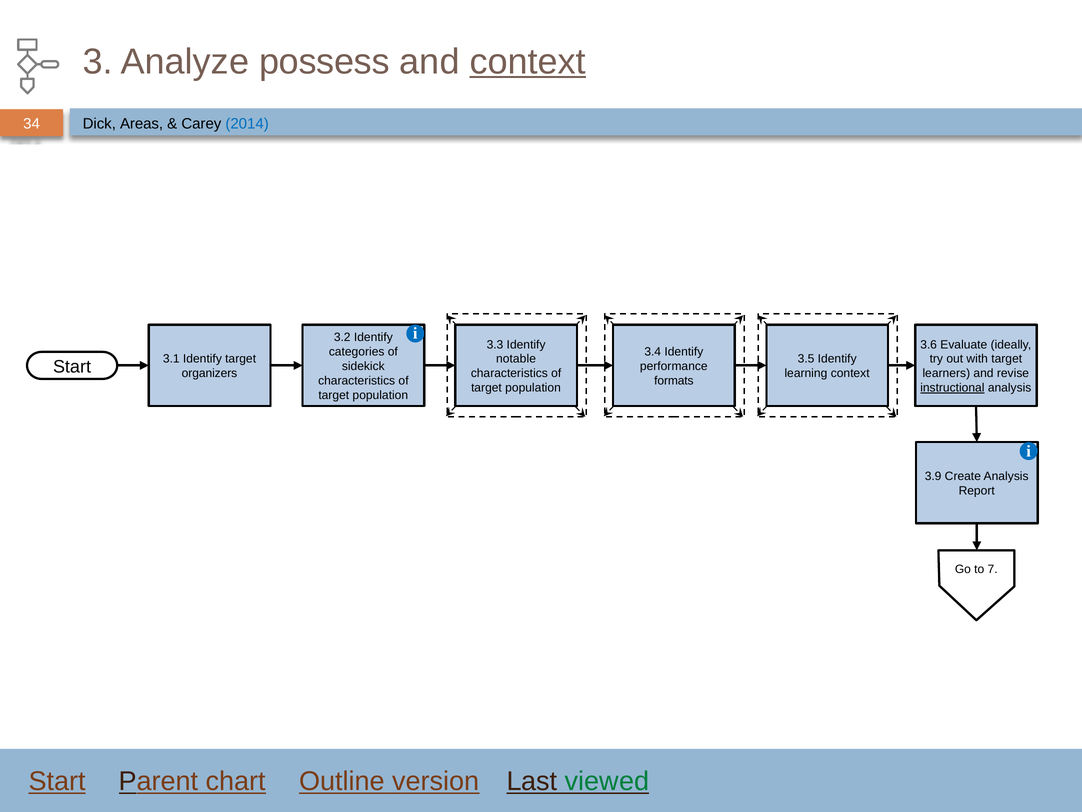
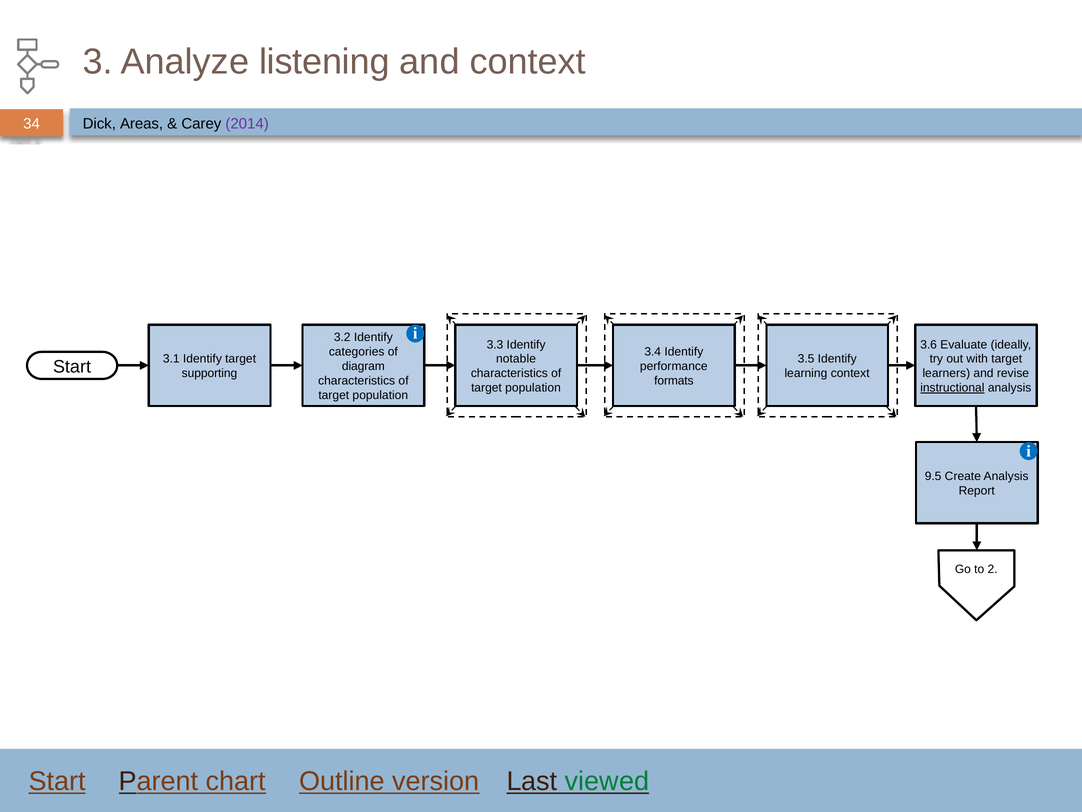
possess: possess -> listening
context at (528, 62) underline: present -> none
2014 colour: blue -> purple
sidekick: sidekick -> diagram
organizers: organizers -> supporting
3.9: 3.9 -> 9.5
7: 7 -> 2
